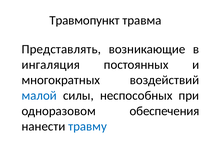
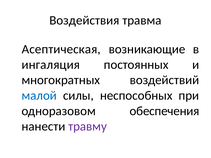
Травмопункт: Травмопункт -> Воздействия
Представлять: Представлять -> Асептическая
травму colour: blue -> purple
